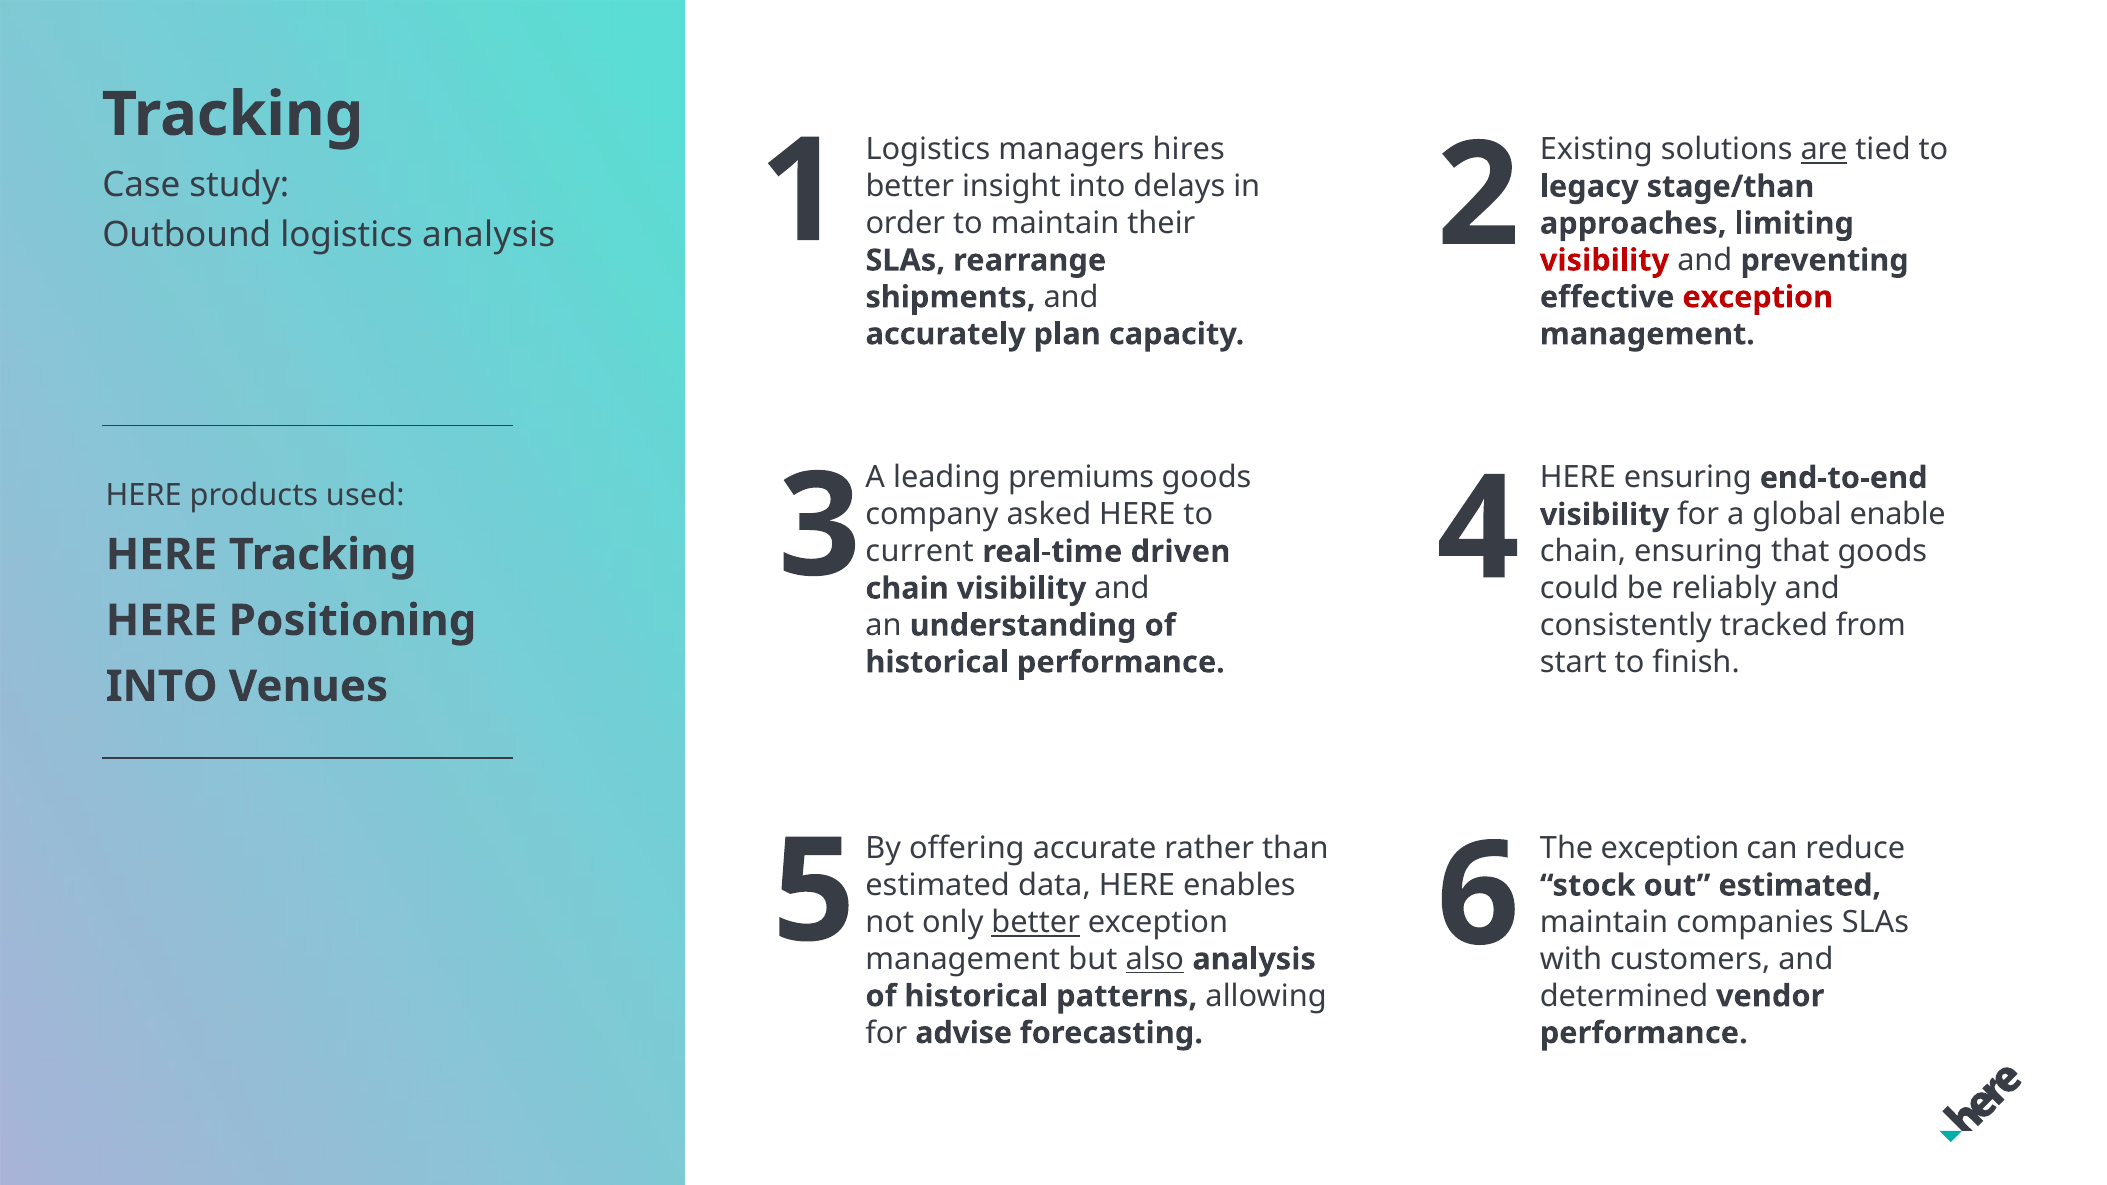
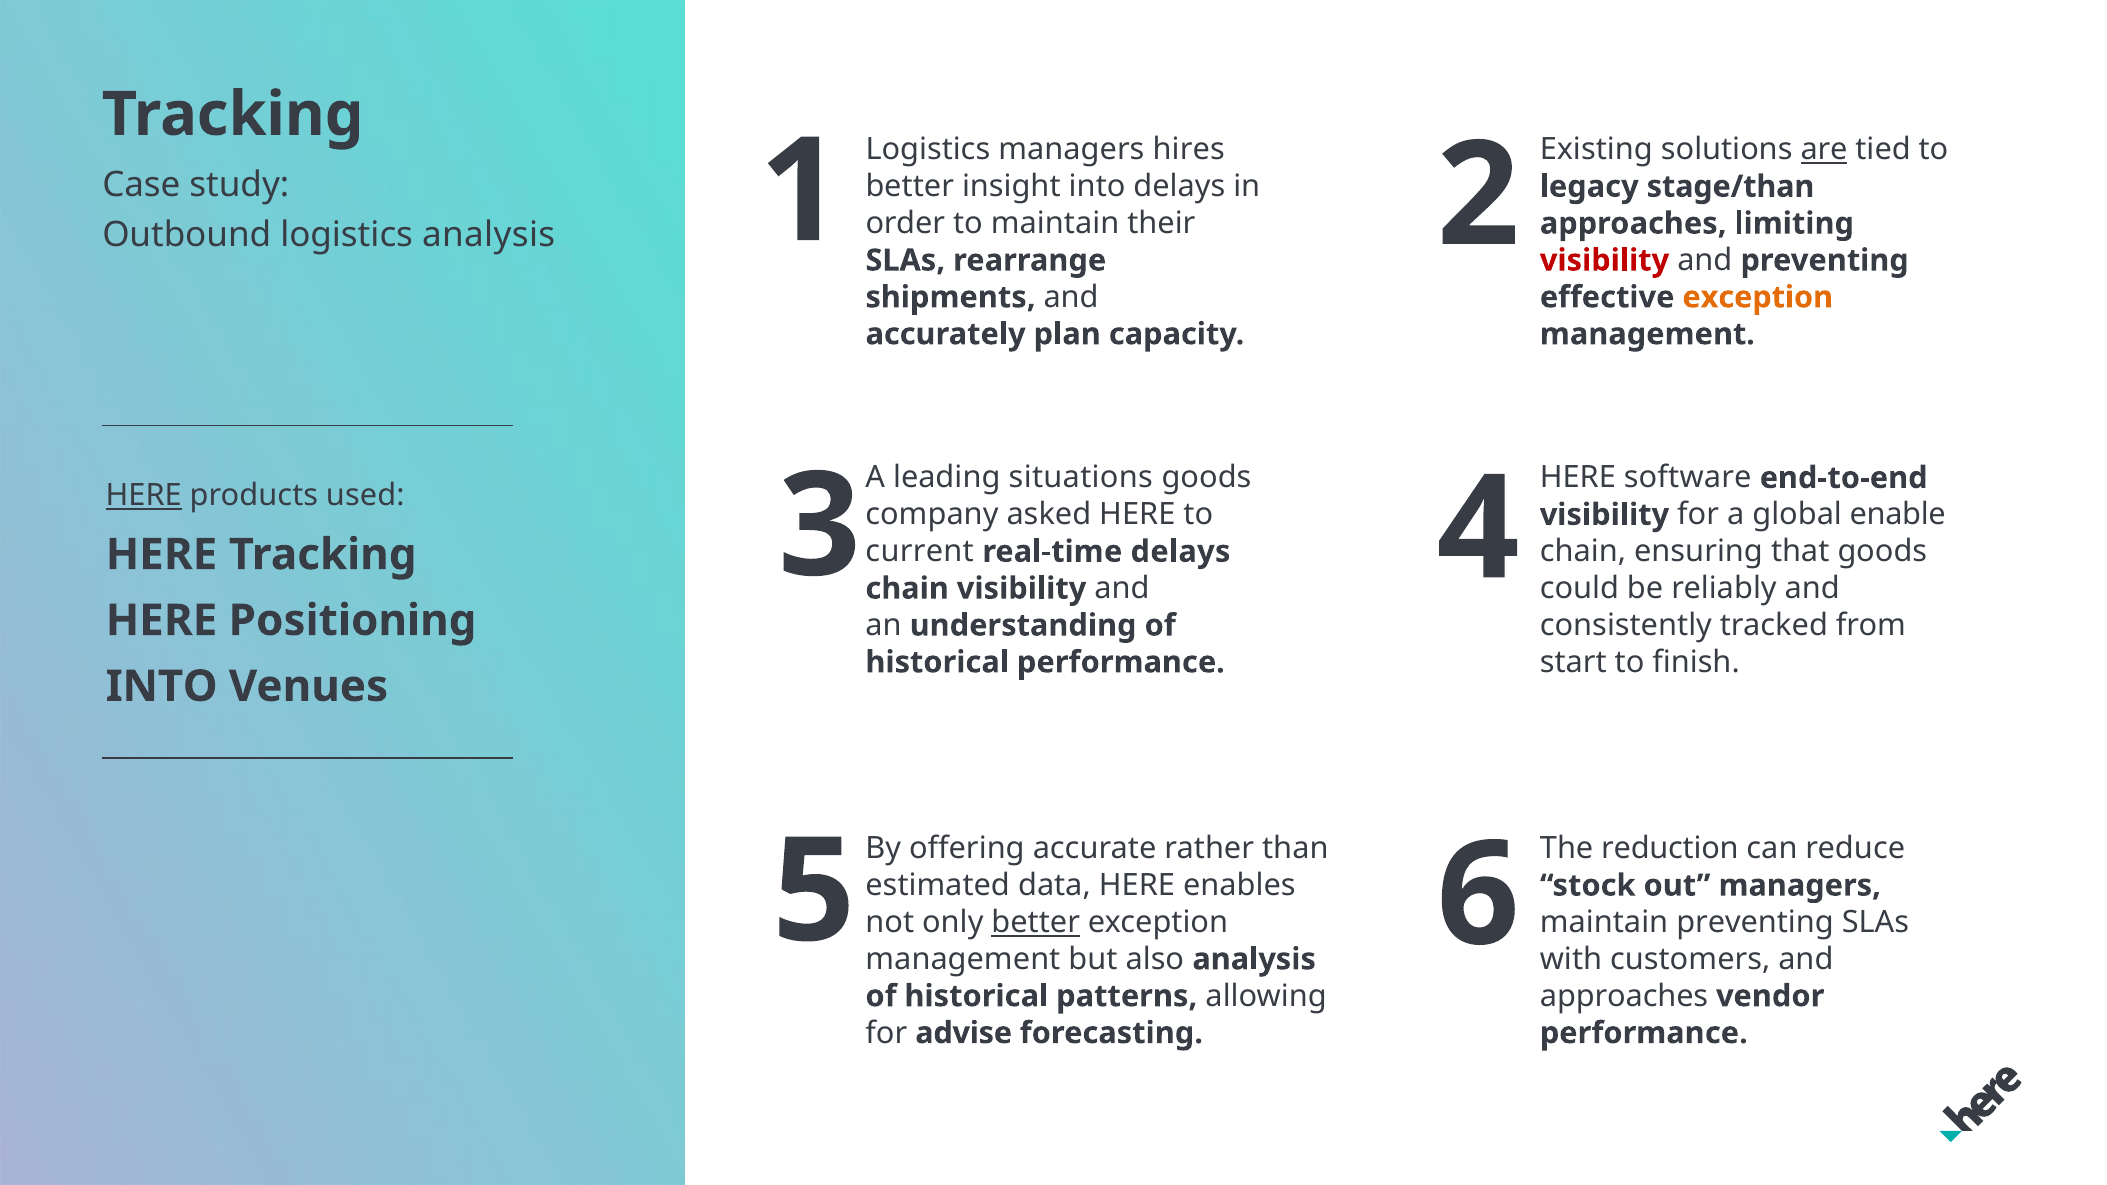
exception at (1758, 297) colour: red -> orange
premiums: premiums -> situations
HERE ensuring: ensuring -> software
HERE at (144, 496) underline: none -> present
real-time driven: driven -> delays
The exception: exception -> reduction
out estimated: estimated -> managers
maintain companies: companies -> preventing
also underline: present -> none
determined at (1624, 996): determined -> approaches
